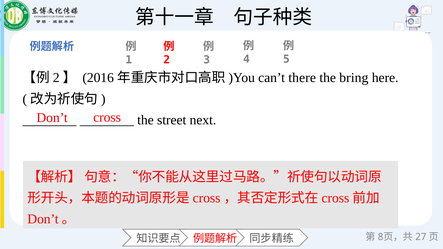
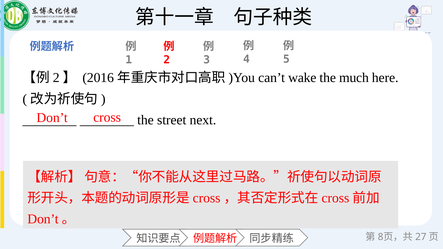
there: there -> wake
bring: bring -> much
